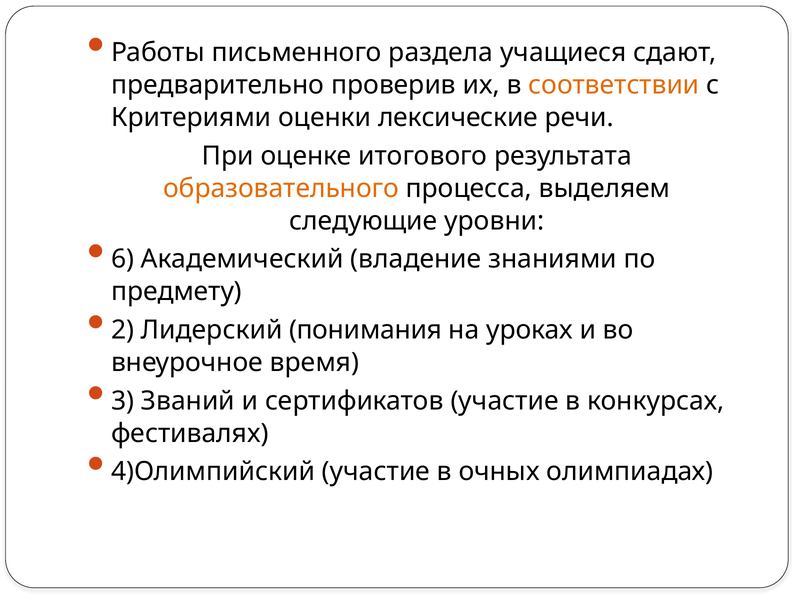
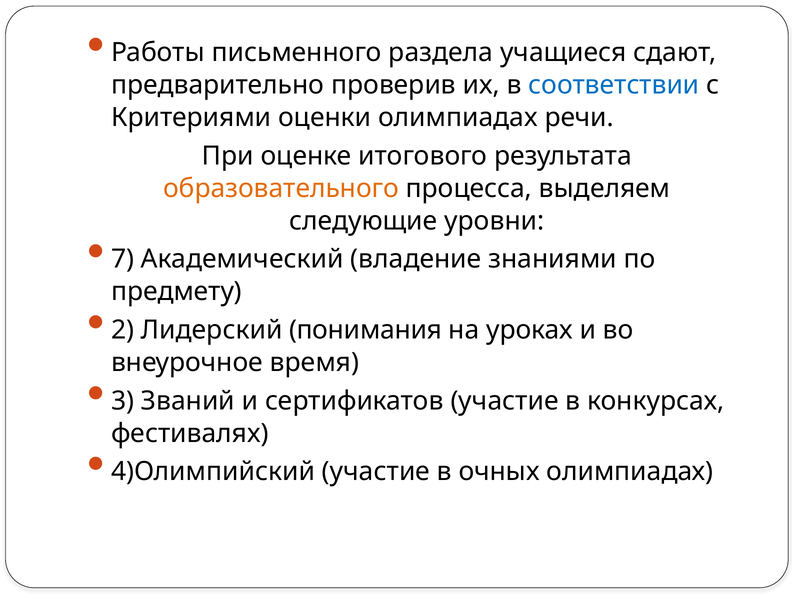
соответствии colour: orange -> blue
оценки лексические: лексические -> олимпиадах
6: 6 -> 7
